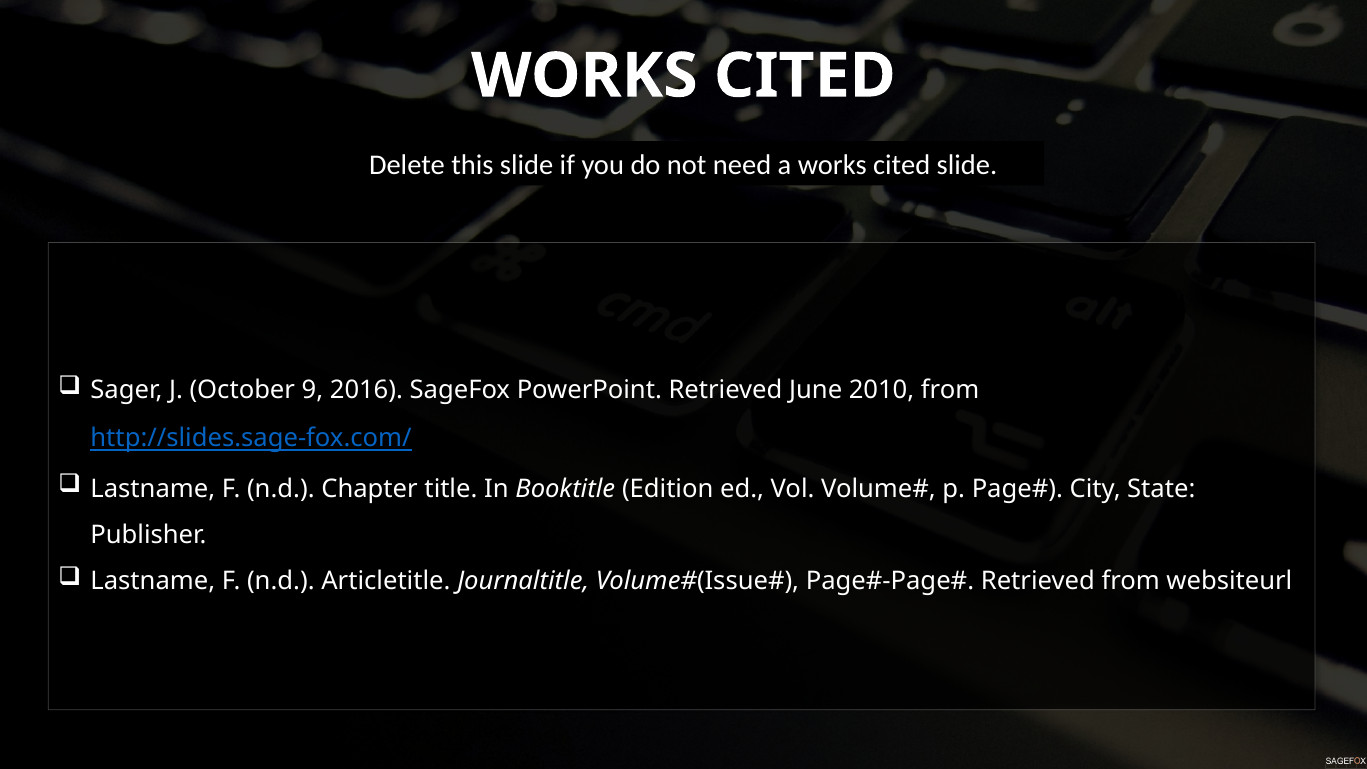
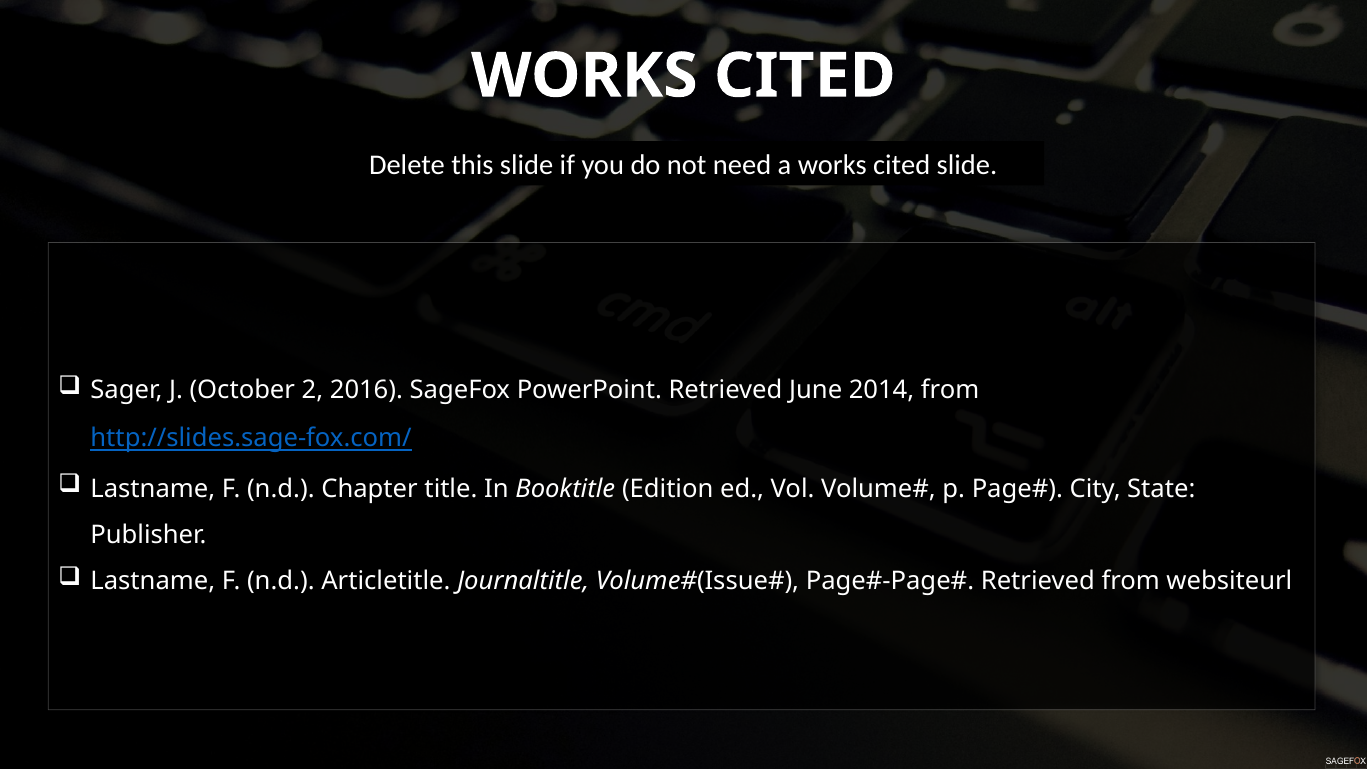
9: 9 -> 2
2010: 2010 -> 2014
